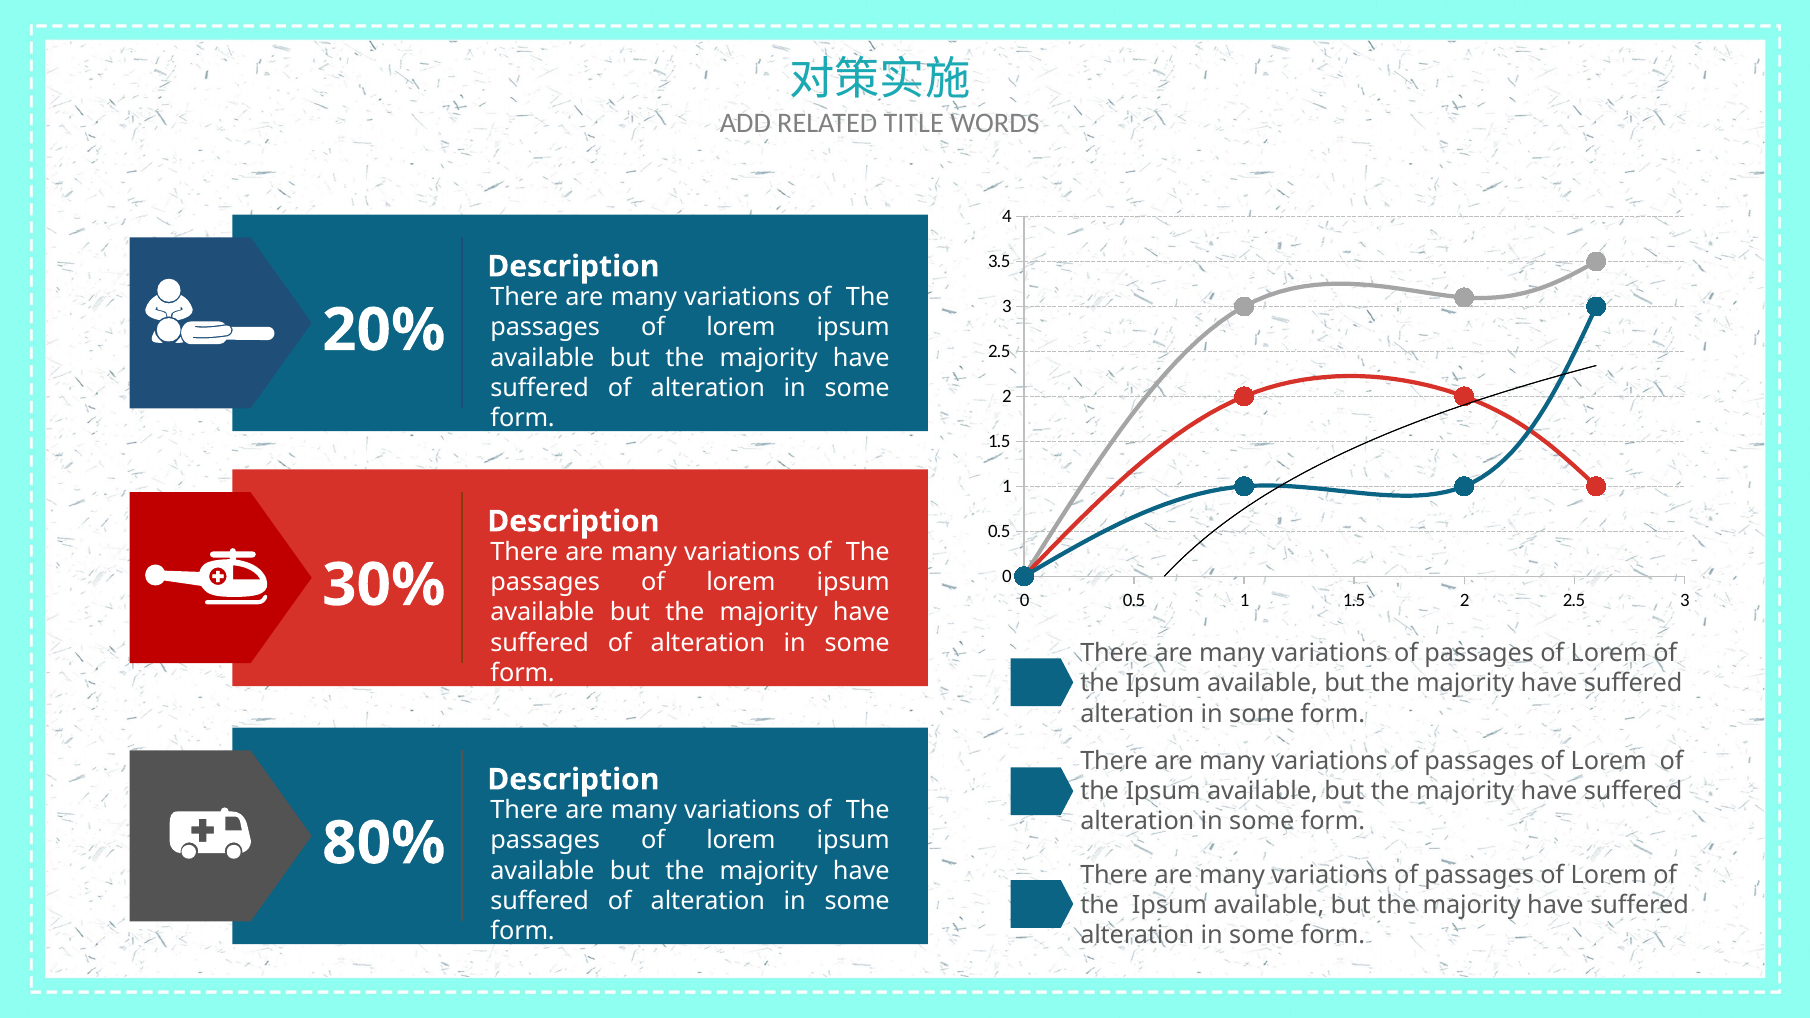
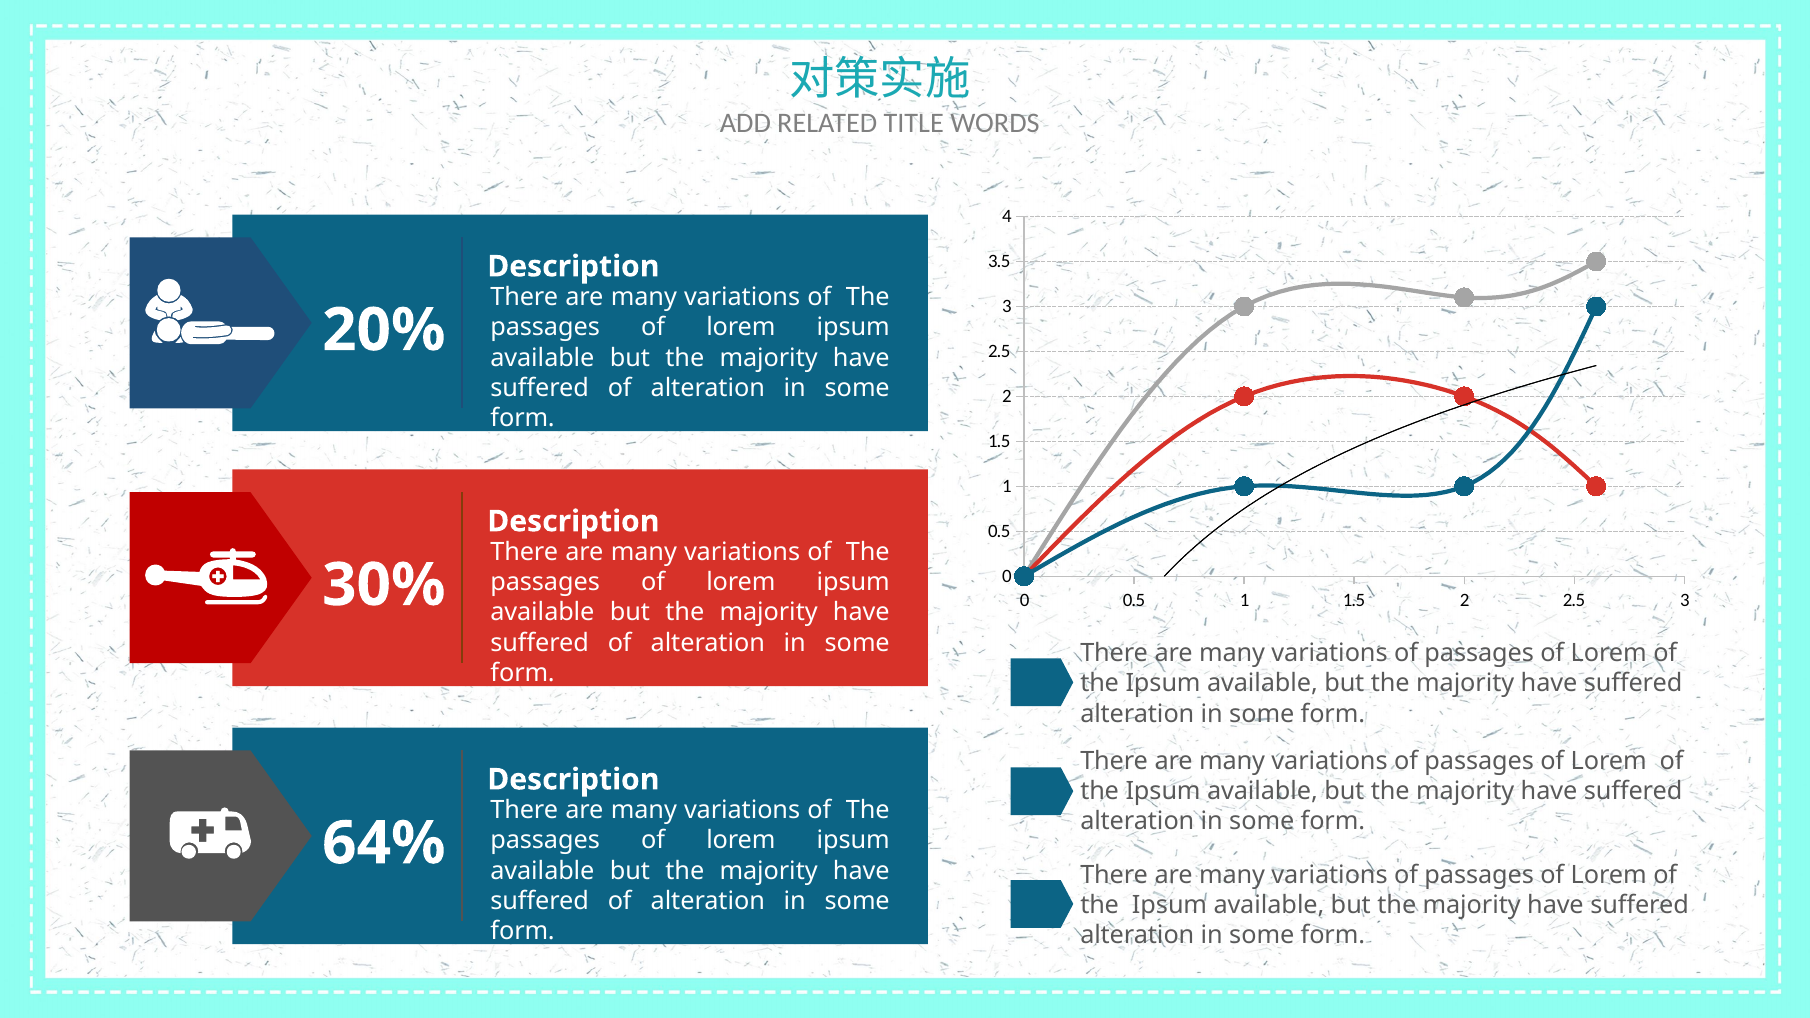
80%: 80% -> 64%
